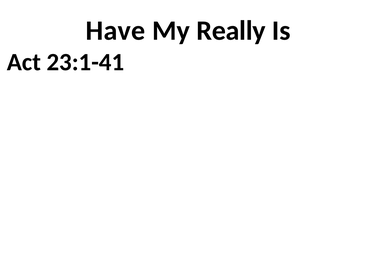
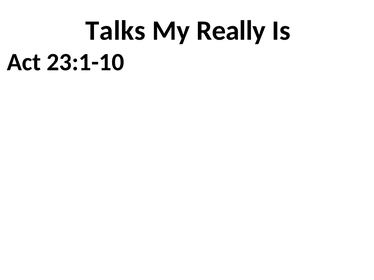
Have: Have -> Talks
23:1-41: 23:1-41 -> 23:1-10
